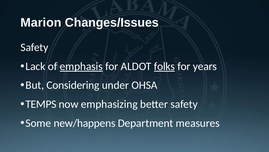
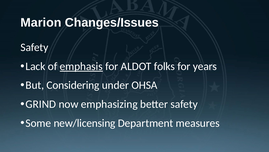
folks underline: present -> none
TEMPS: TEMPS -> GRIND
new/happens: new/happens -> new/licensing
